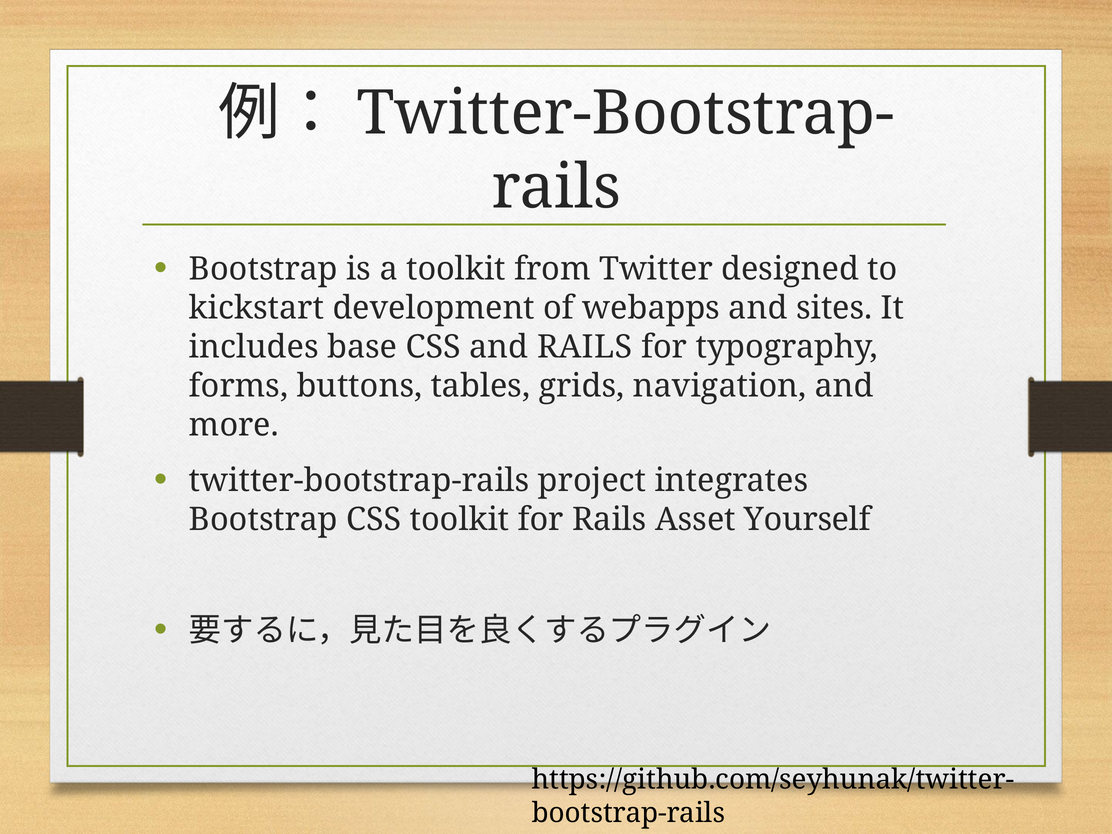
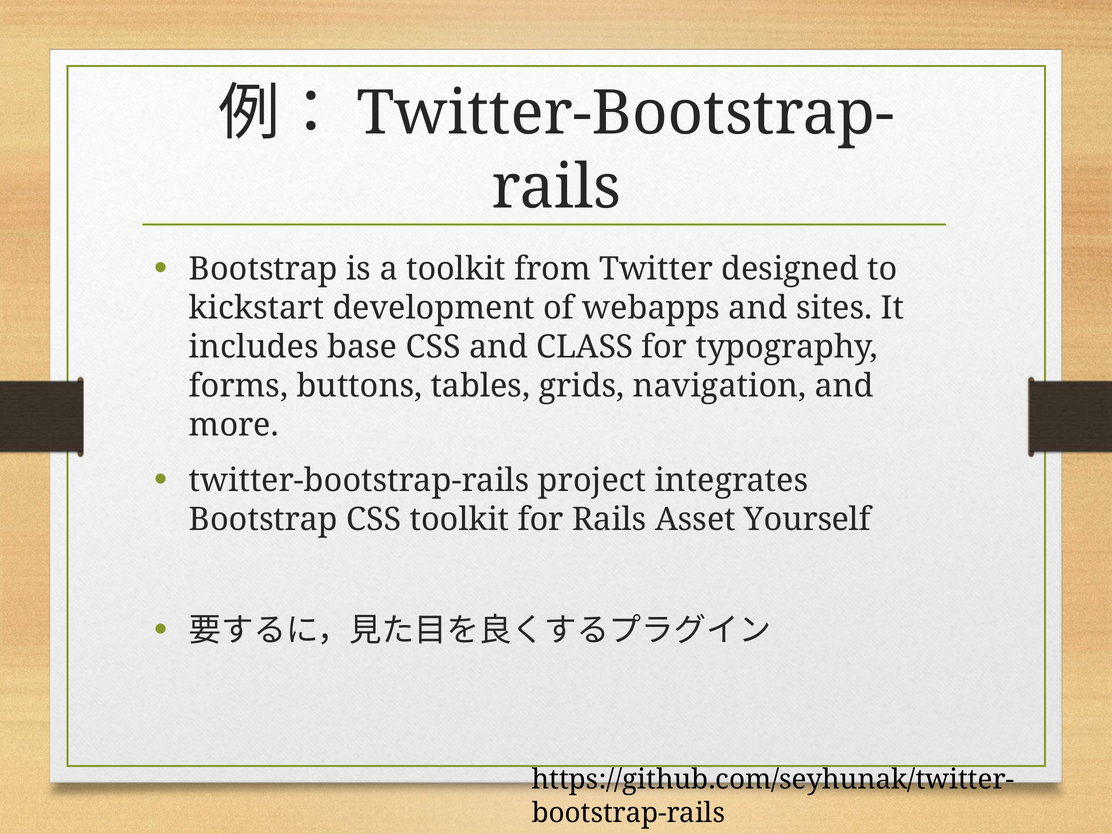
and RAILS: RAILS -> CLASS
